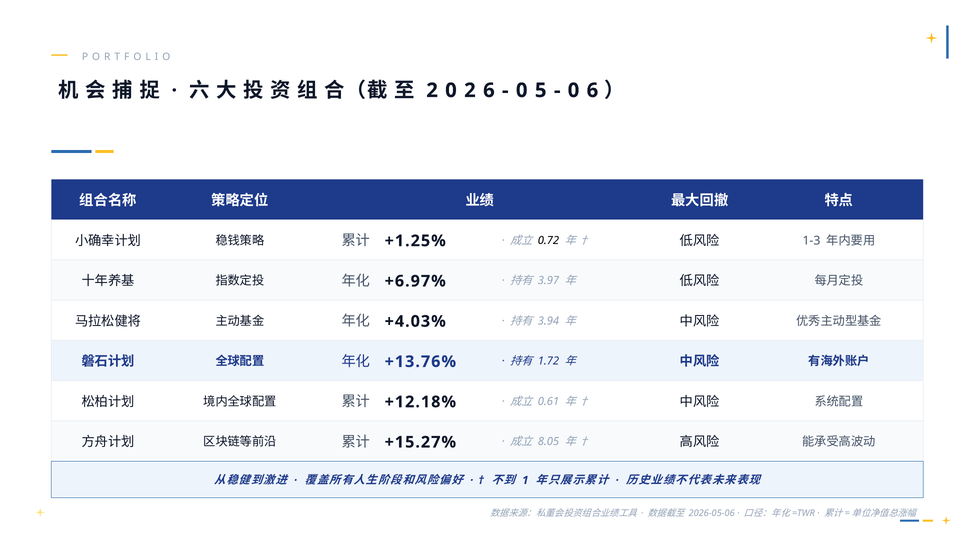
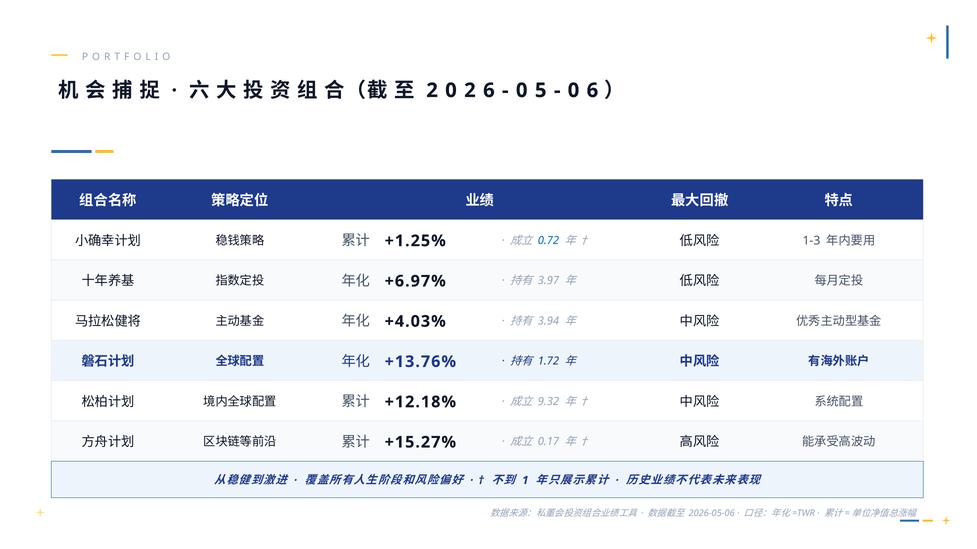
0.72 colour: black -> blue
0.61: 0.61 -> 9.32
8.05: 8.05 -> 0.17
